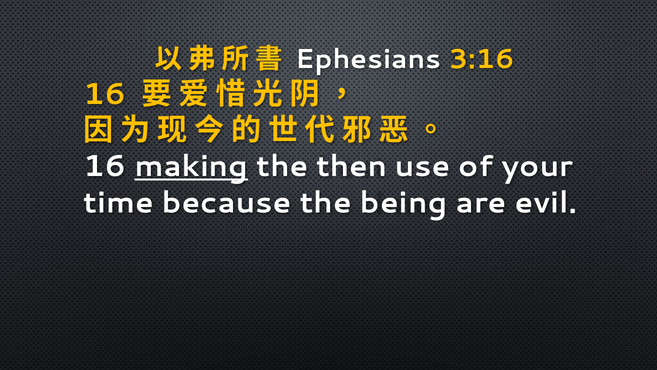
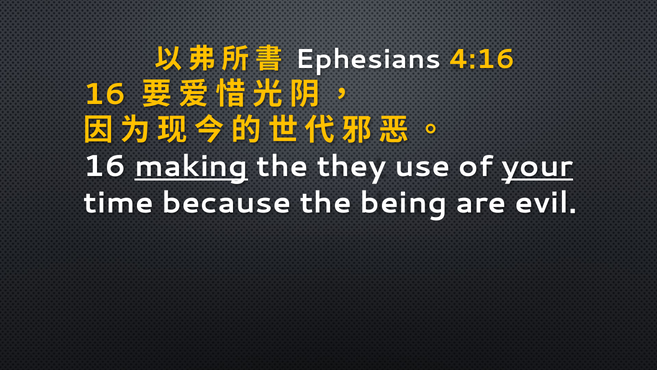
3:16: 3:16 -> 4:16
then: then -> they
your underline: none -> present
